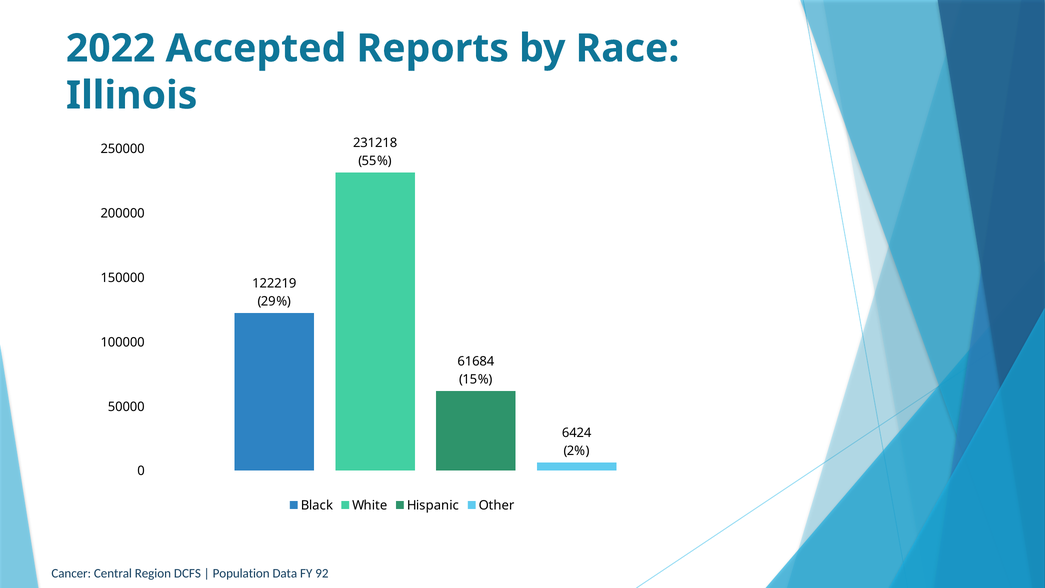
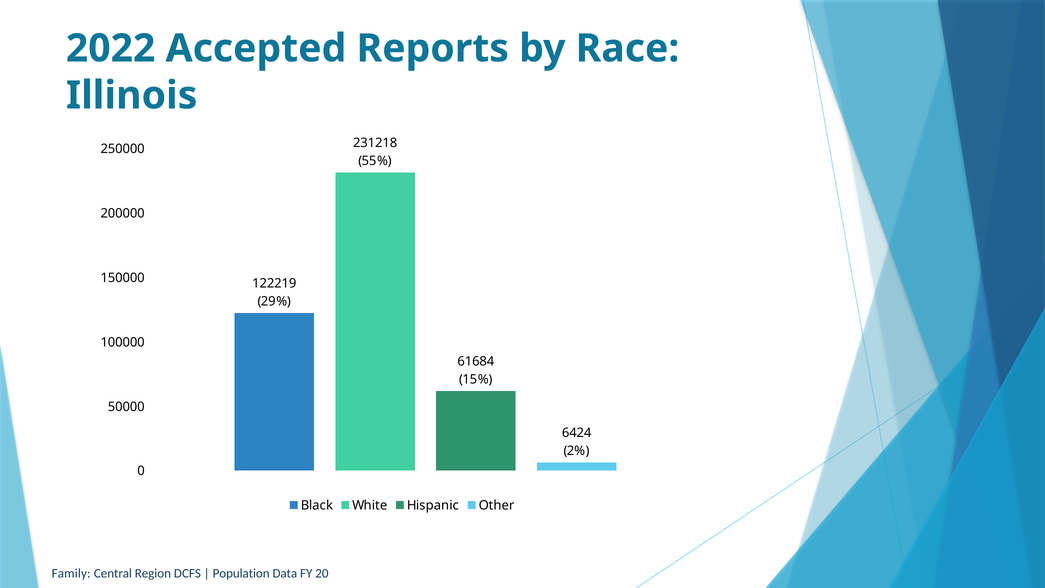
Cancer: Cancer -> Family
92: 92 -> 20
